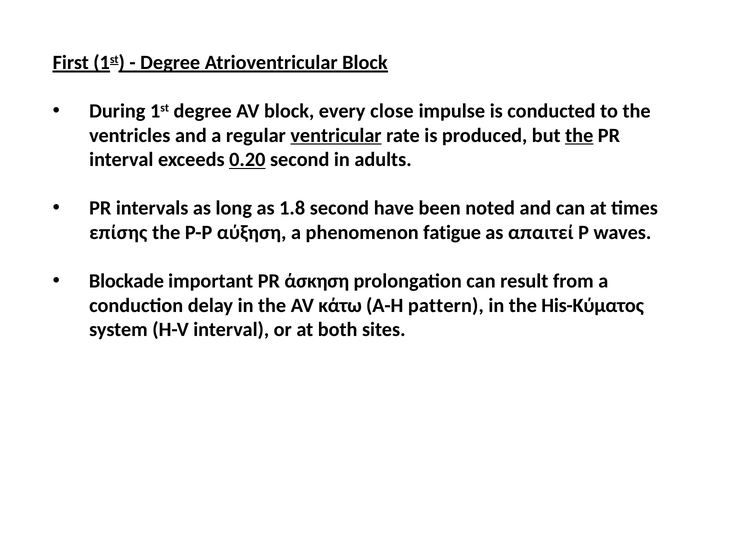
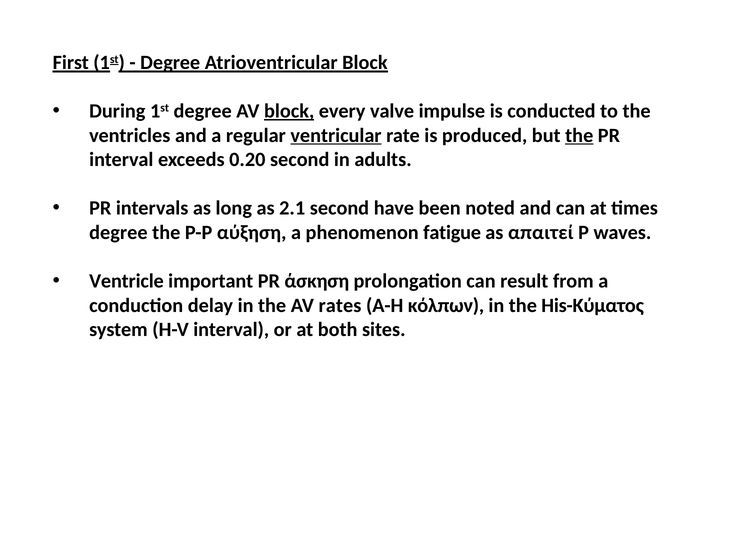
block at (289, 111) underline: none -> present
close: close -> valve
0.20 underline: present -> none
1.8: 1.8 -> 2.1
επίσης at (118, 233): επίσης -> degree
Blockade: Blockade -> Ventricle
κάτω: κάτω -> rates
pattern: pattern -> κόλπων
